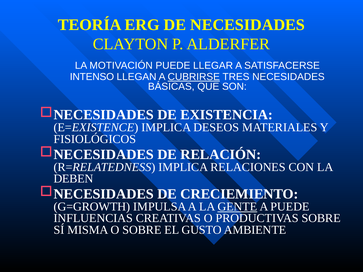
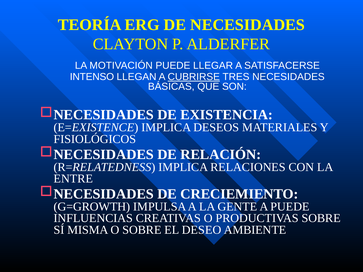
DEBEN: DEBEN -> ENTRE
GENTE underline: present -> none
GUSTO: GUSTO -> DESEO
